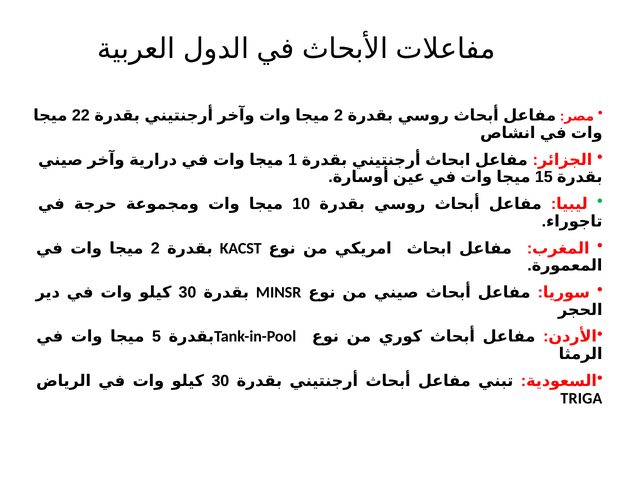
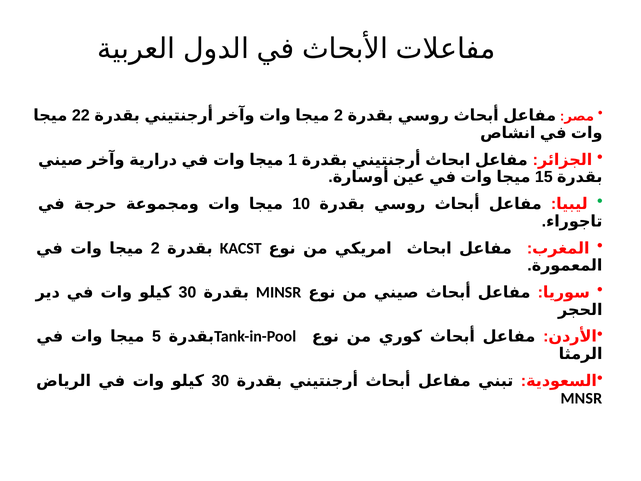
TRIGA: TRIGA -> MNSR
